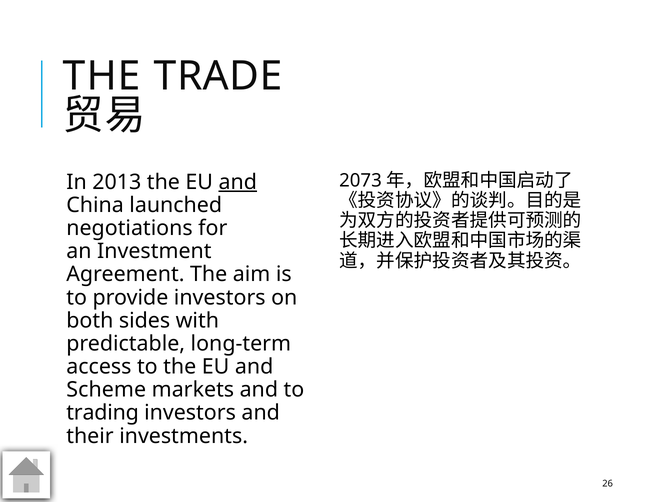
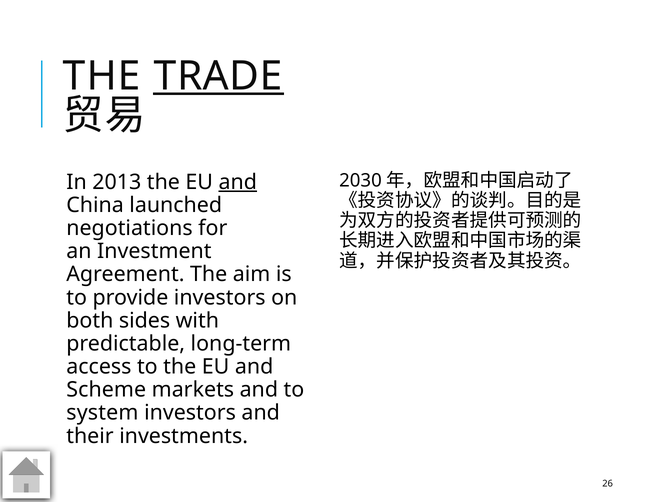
TRADE underline: none -> present
2073: 2073 -> 2030
trading: trading -> system
